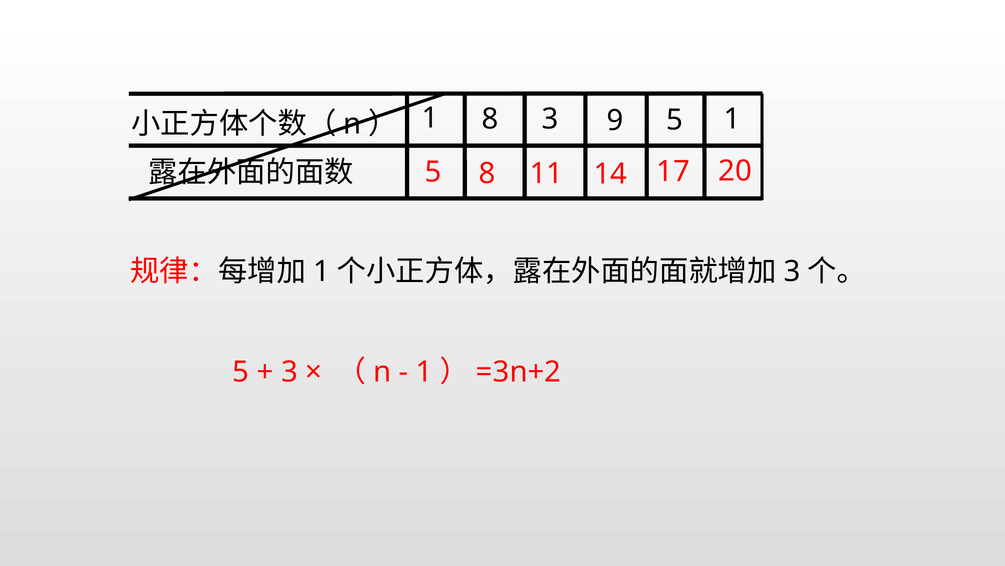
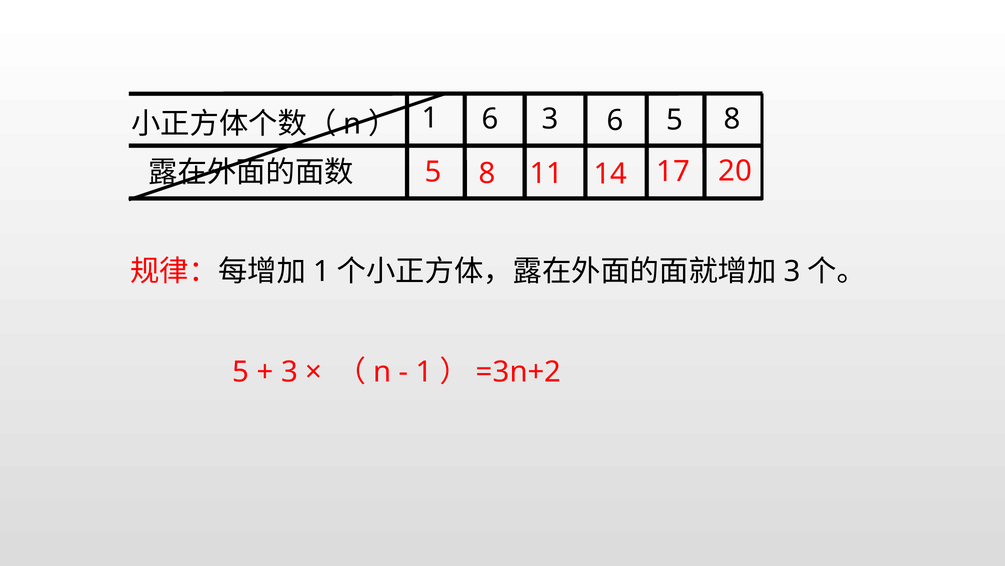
1 8: 8 -> 6
3 9: 9 -> 6
1 at (732, 119): 1 -> 8
